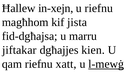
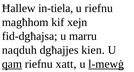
in-xejn: in-xejn -> in-tiela
jista: jista -> xejn
jiftakar: jiftakar -> naqduh
qam underline: none -> present
